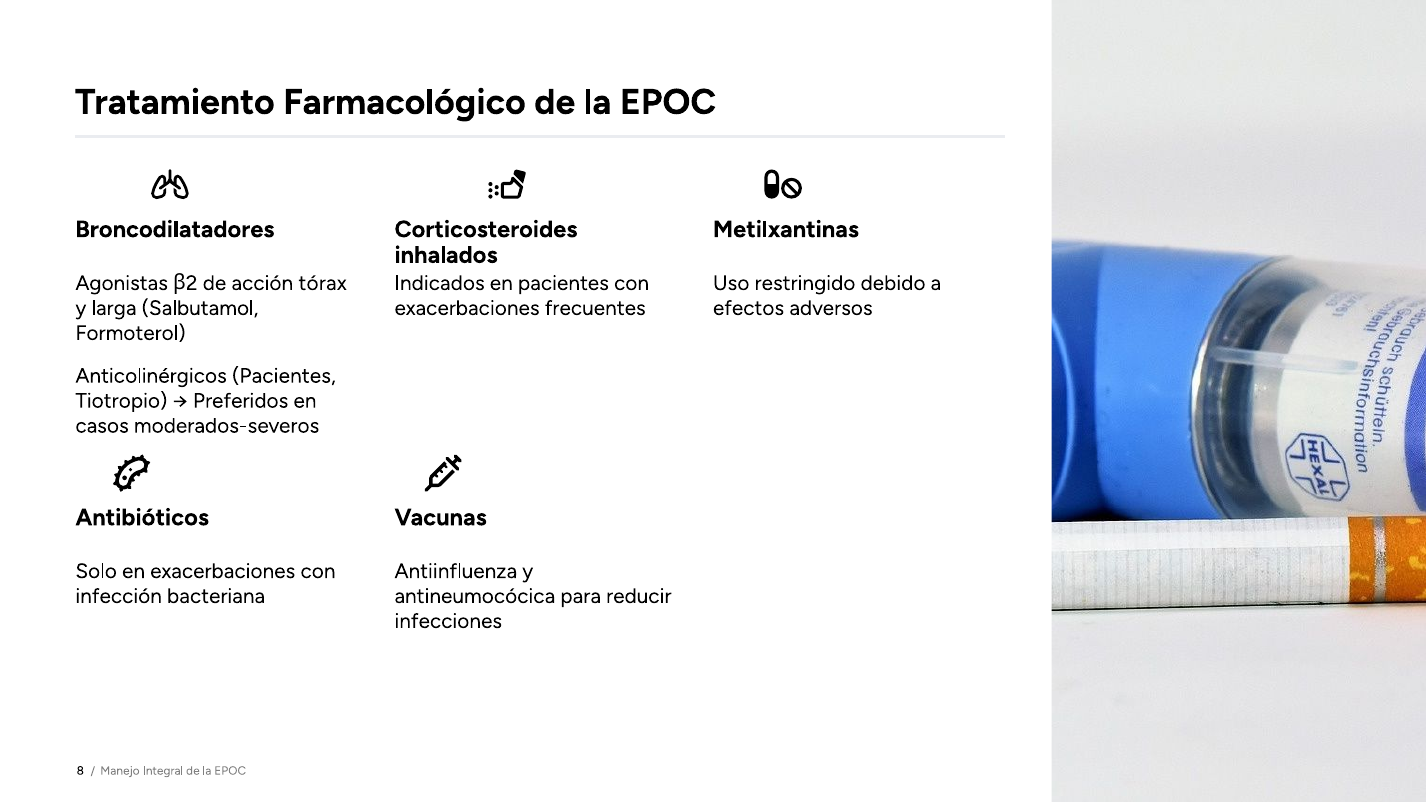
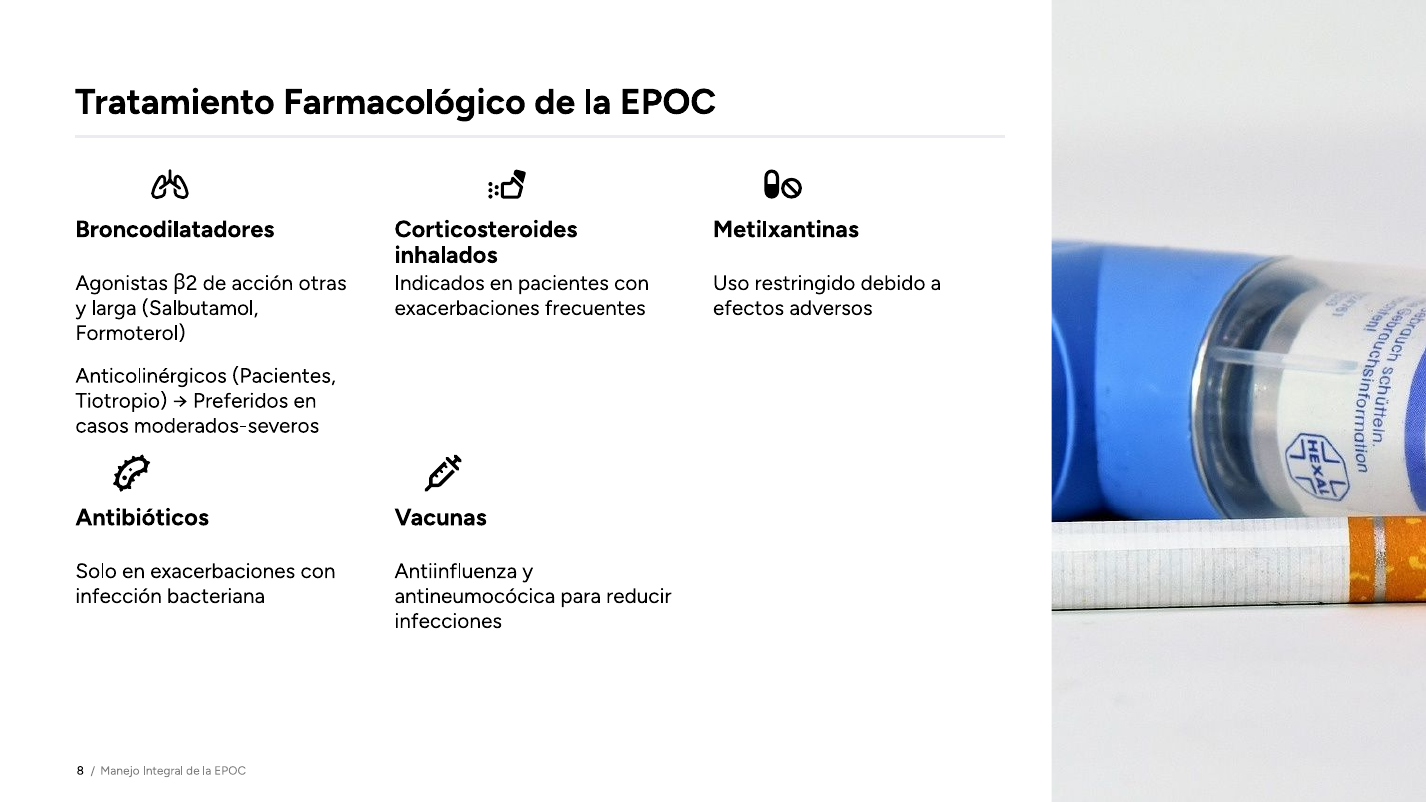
tórax: tórax -> otras
